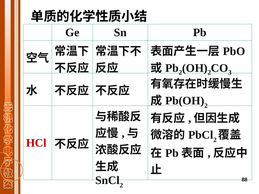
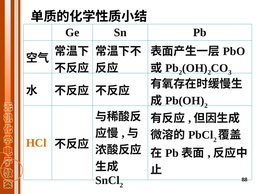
HCl colour: red -> orange
